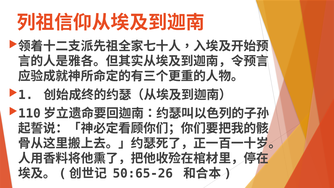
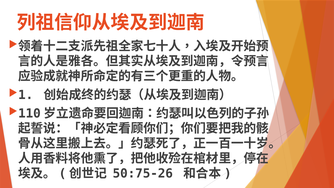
50:65-26: 50:65-26 -> 50:75-26
